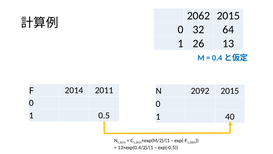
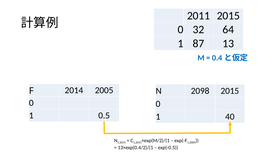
2062: 2062 -> 2011
26: 26 -> 87
2092: 2092 -> 2098
2011: 2011 -> 2005
